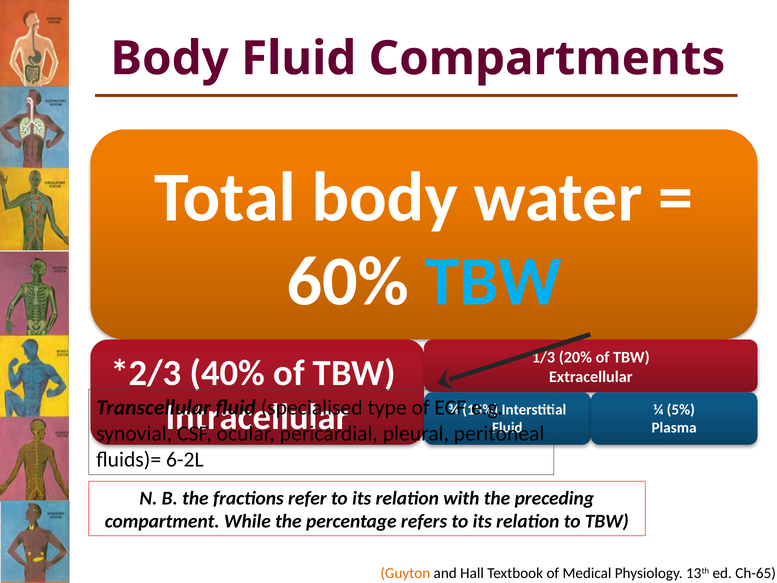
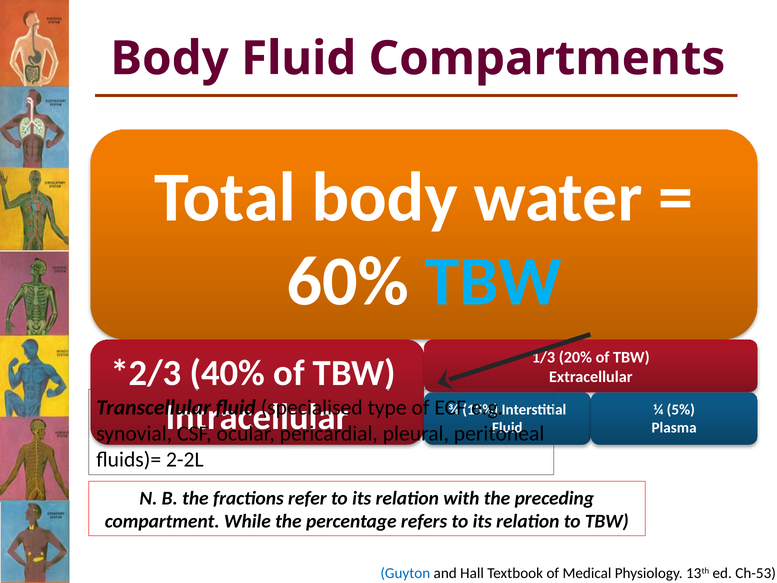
6-2L: 6-2L -> 2-2L
Guyton colour: orange -> blue
Ch-65: Ch-65 -> Ch-53
